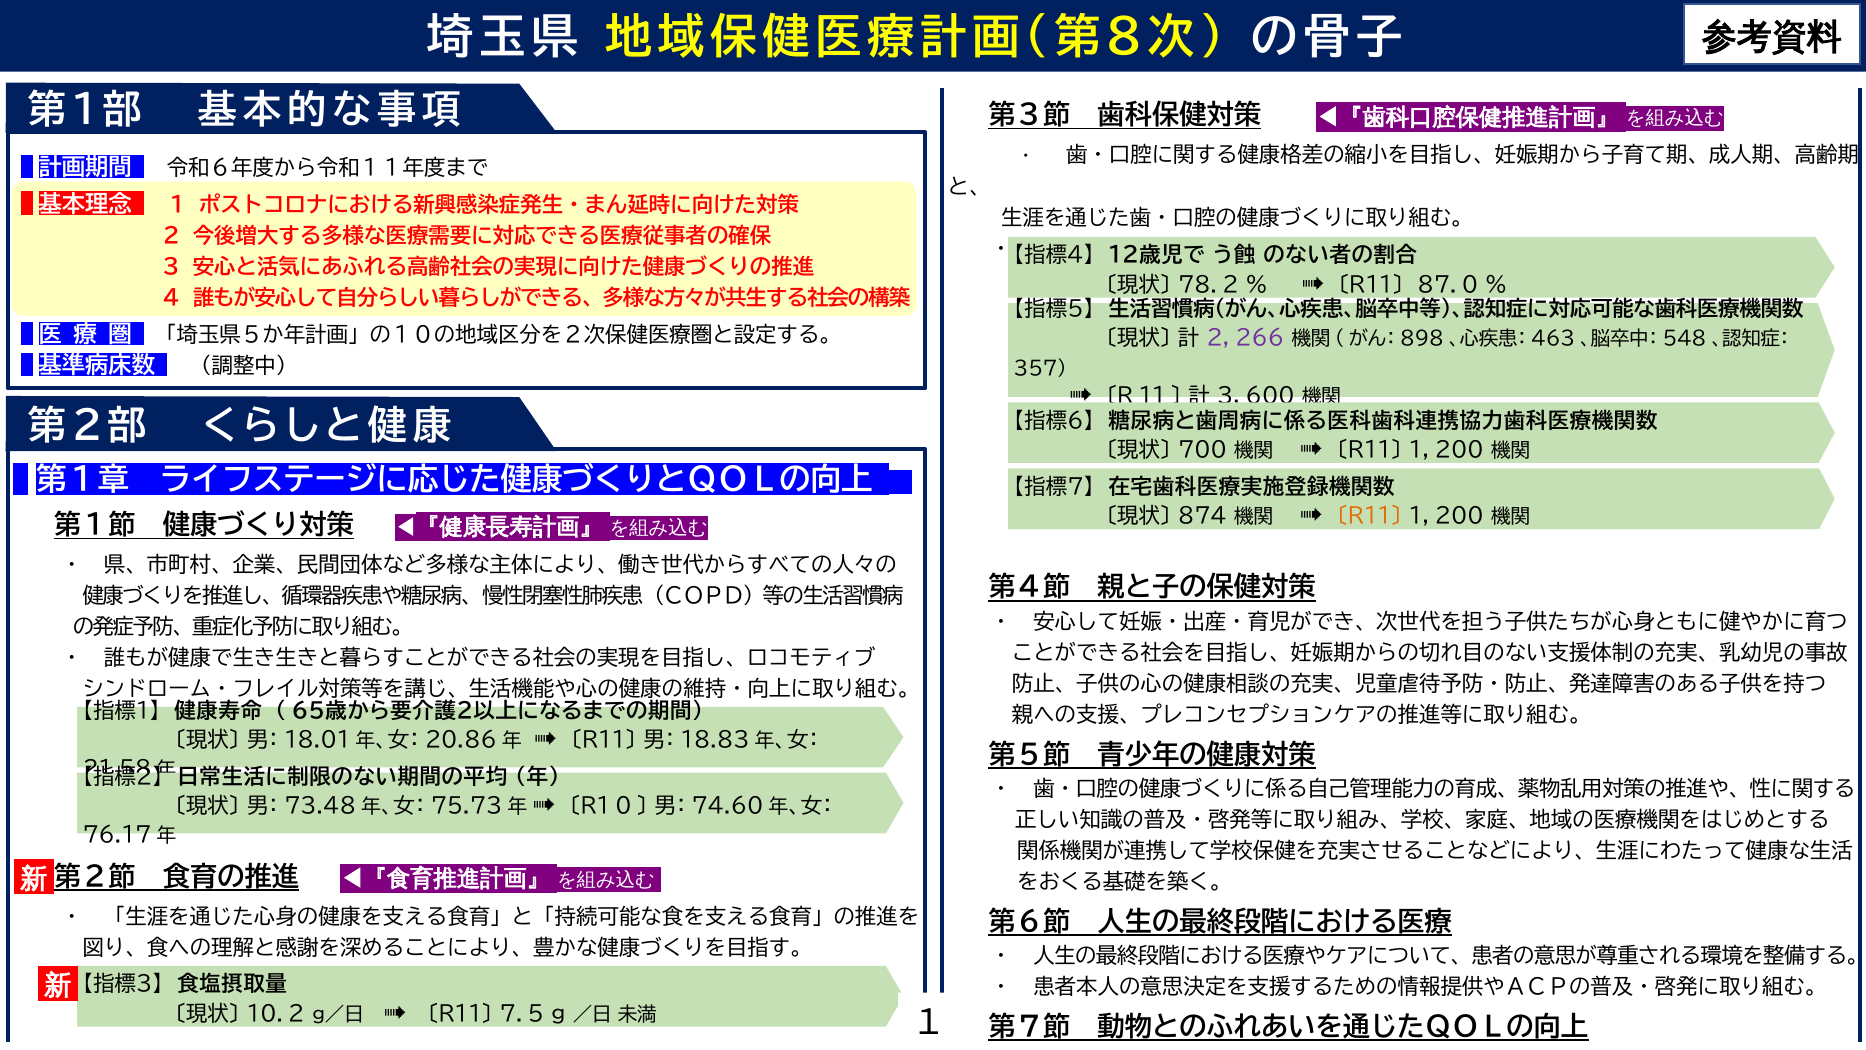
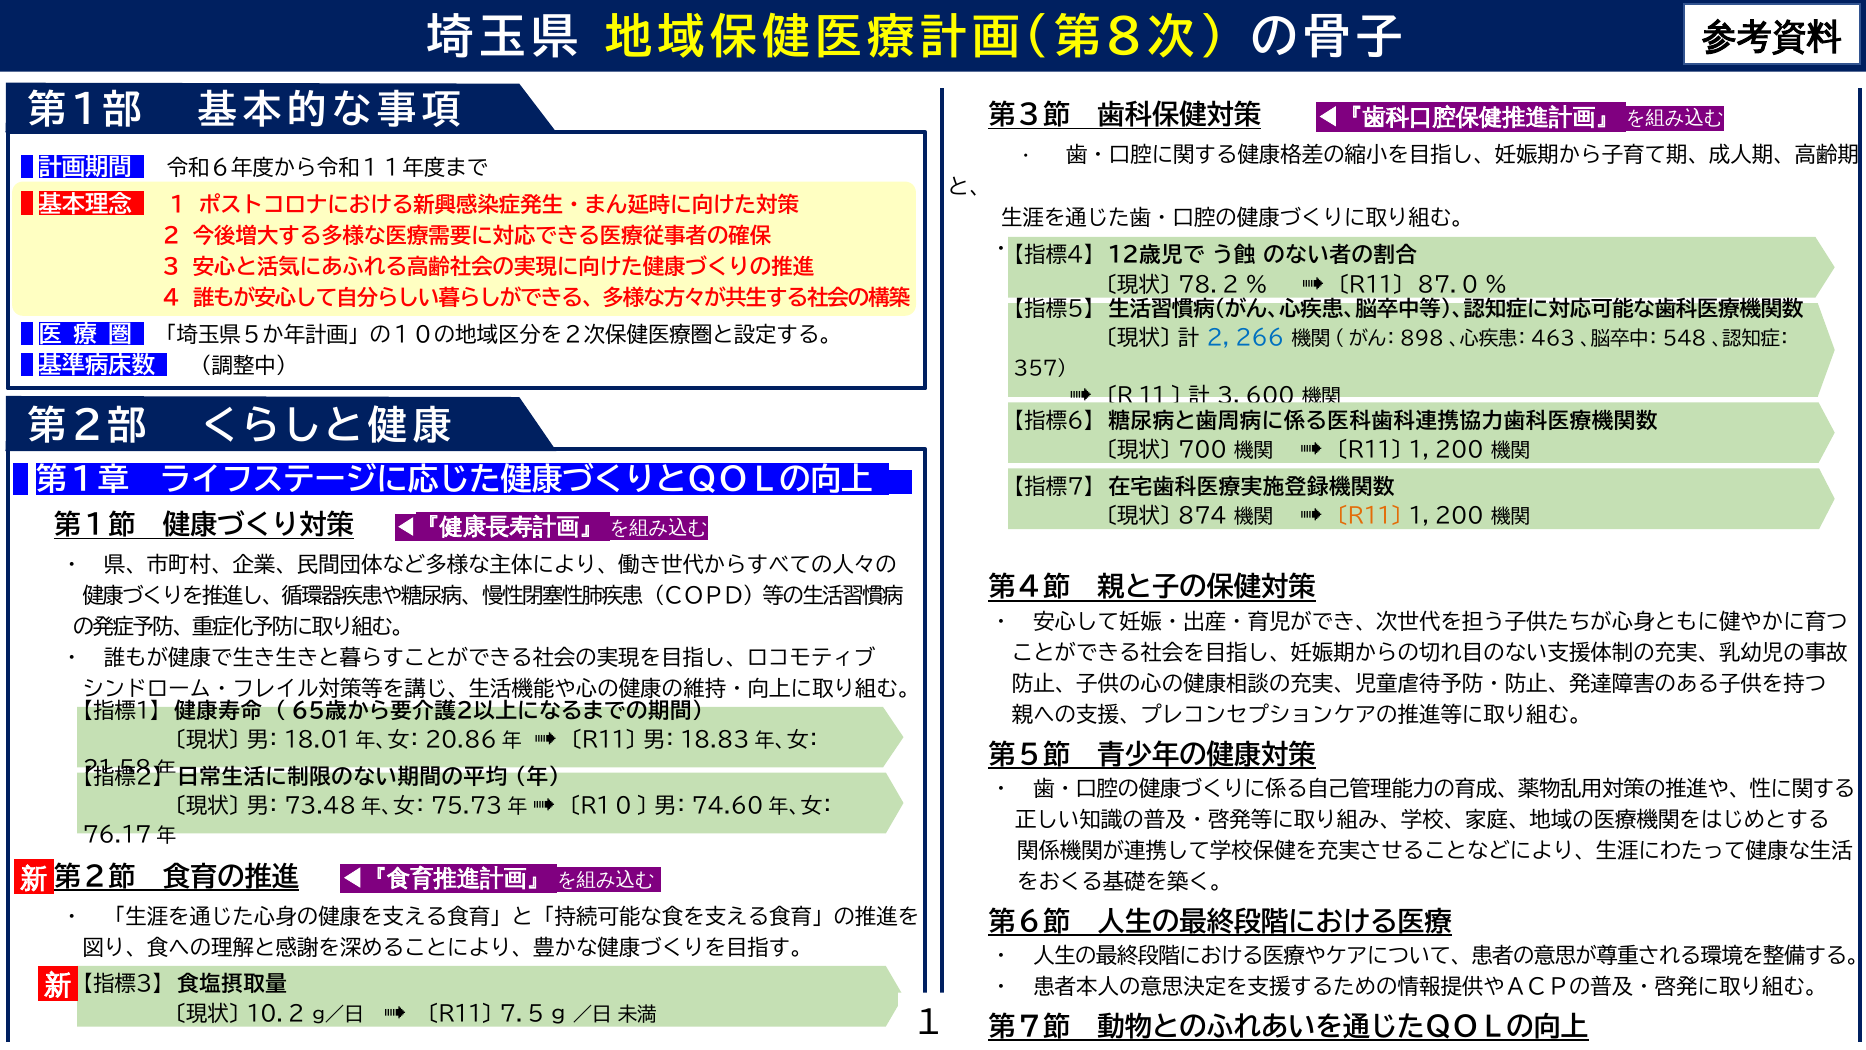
２，２６６ colour: purple -> blue
